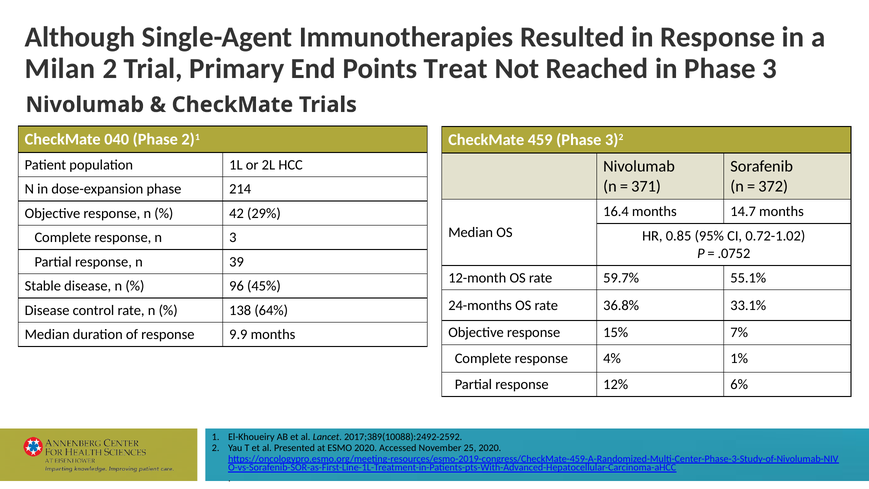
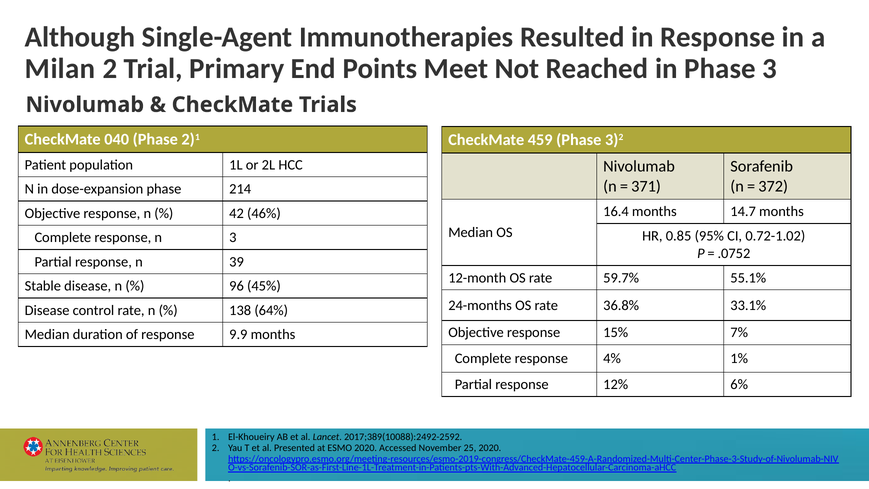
Treat: Treat -> Meet
29%: 29% -> 46%
